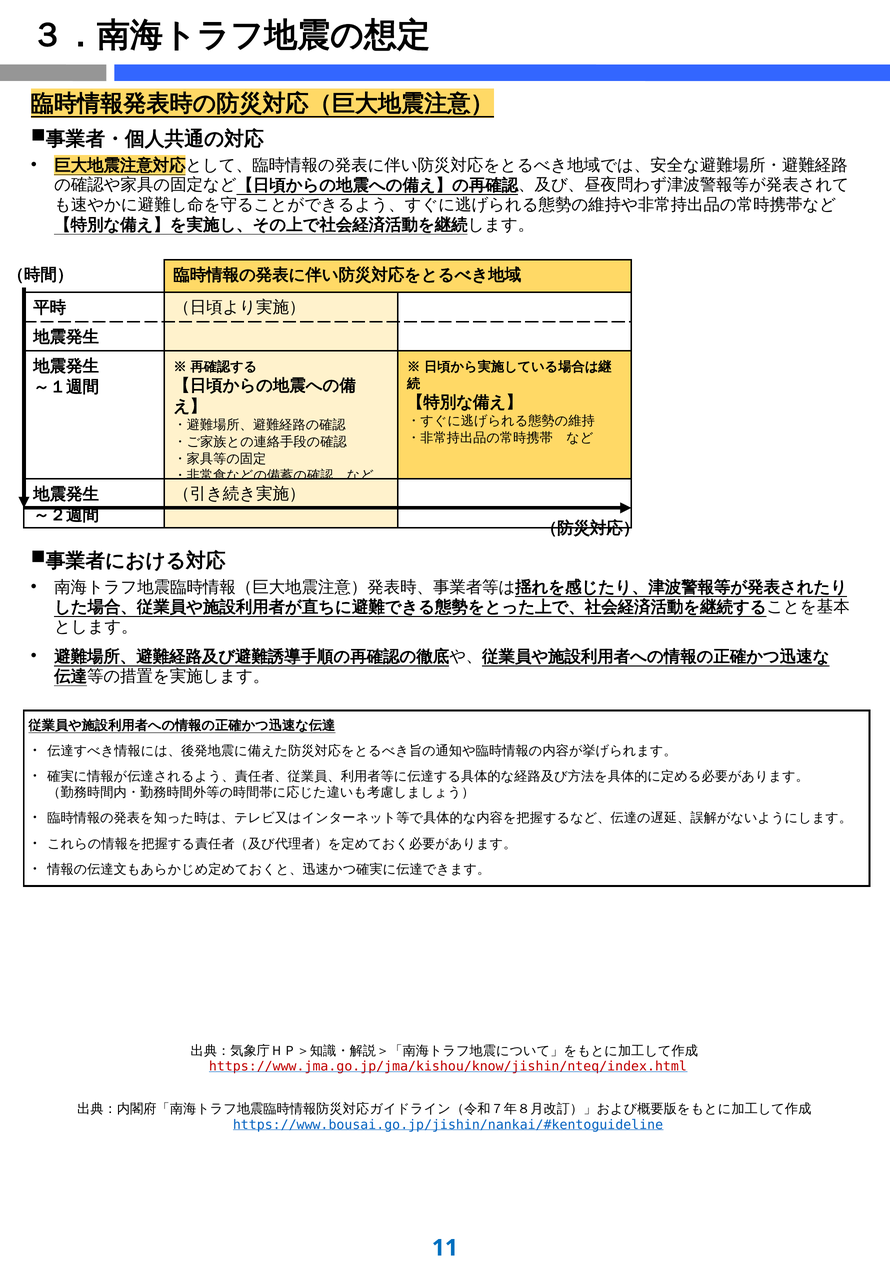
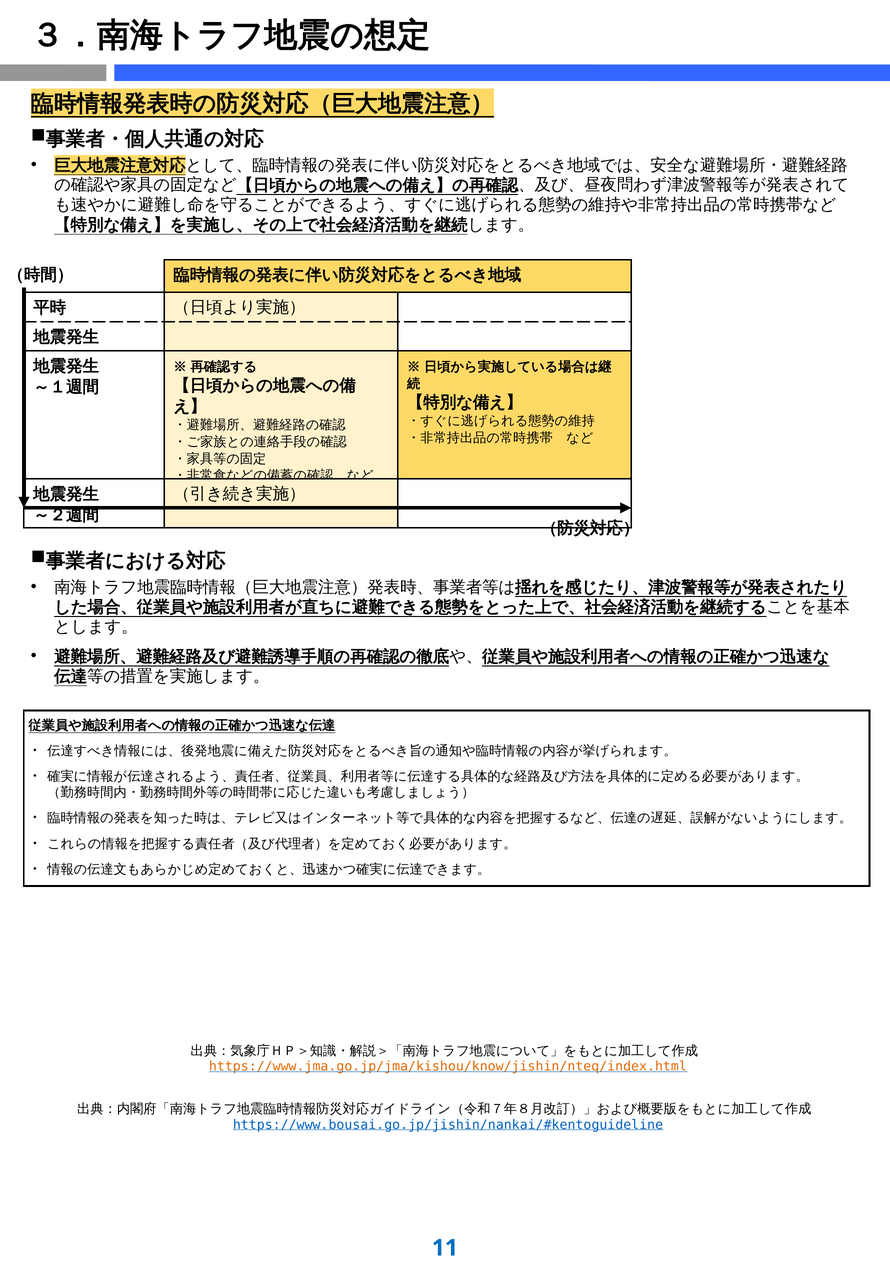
https://www.jma.go.jp/jma/kishou/know/jishin/nteq/index.html colour: red -> orange
